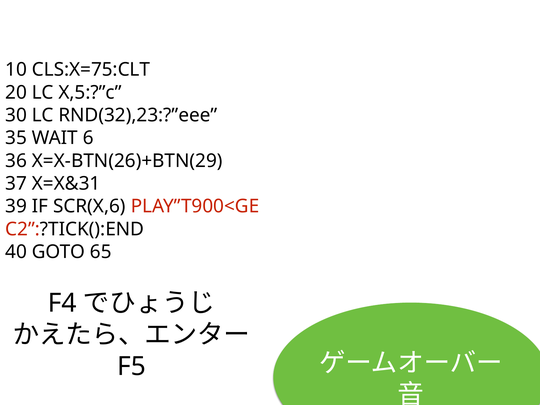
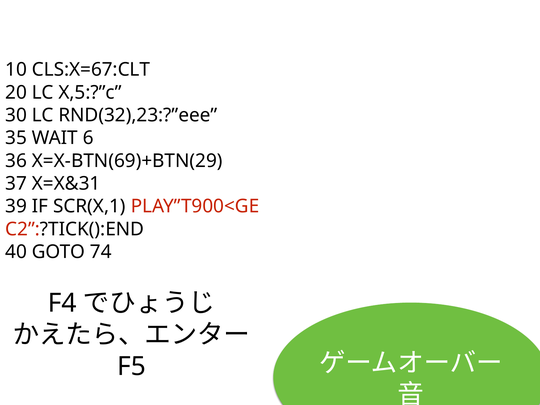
CLS:X=75:CLT: CLS:X=75:CLT -> CLS:X=67:CLT
X=X-BTN(26)+BTN(29: X=X-BTN(26)+BTN(29 -> X=X-BTN(69)+BTN(29
SCR(X,6: SCR(X,6 -> SCR(X,1
65: 65 -> 74
